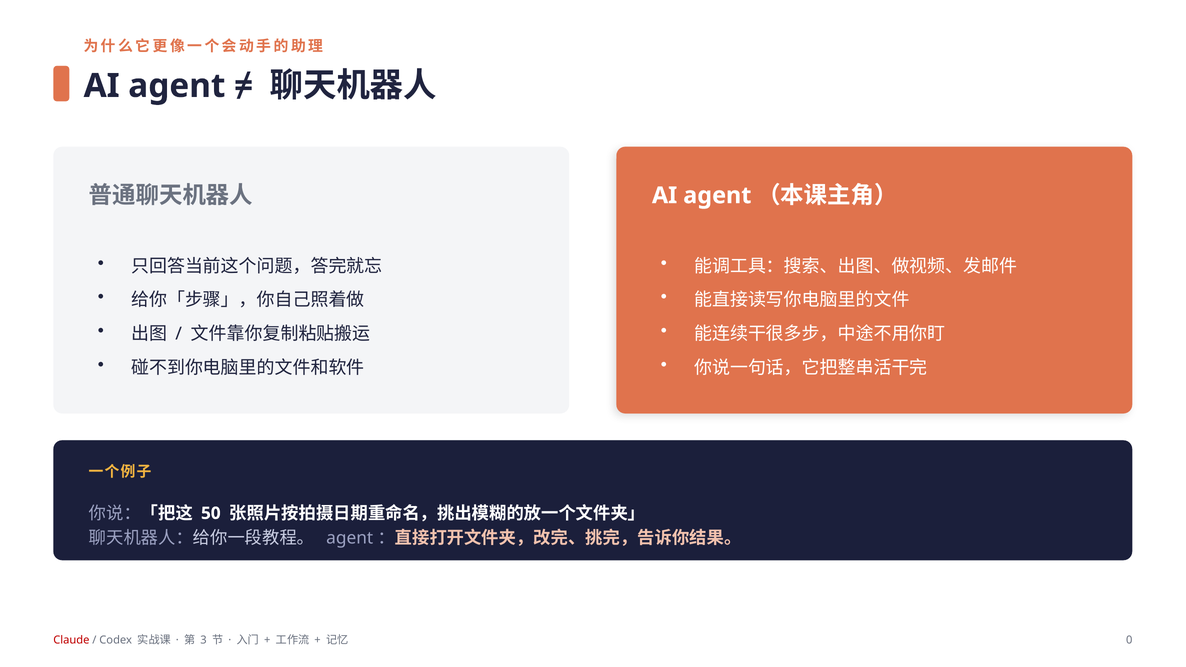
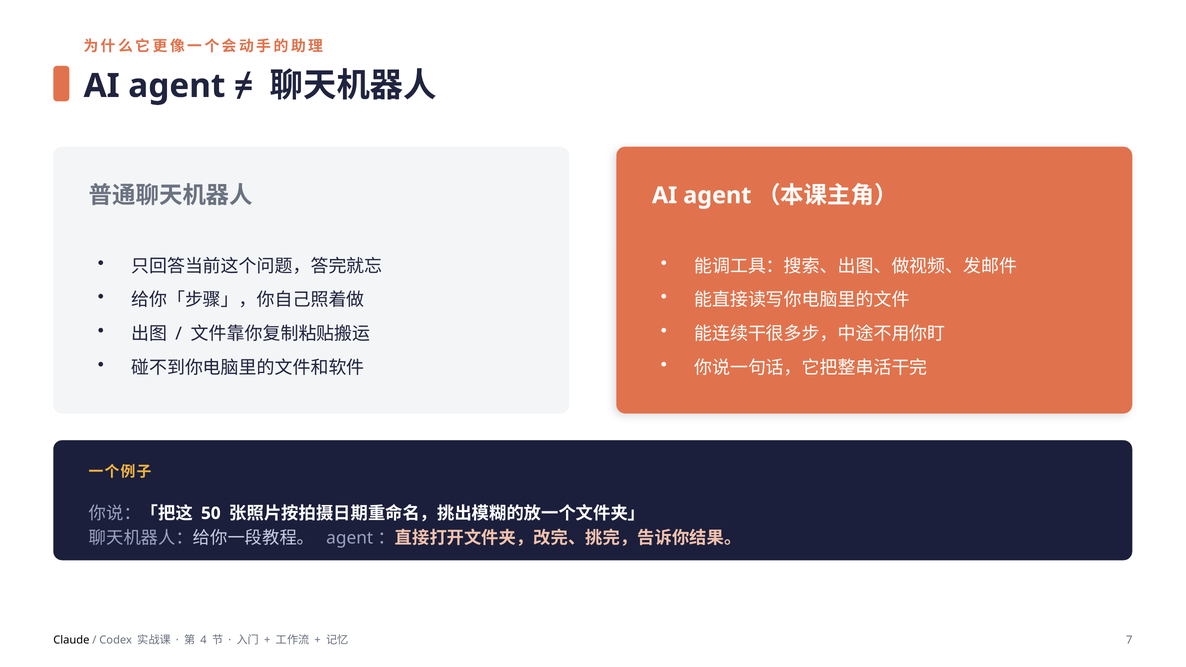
Claude colour: red -> black
3: 3 -> 4
0: 0 -> 7
